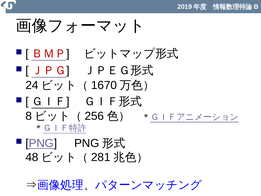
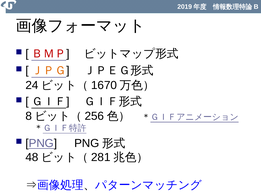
ＪＰＧ colour: red -> orange
